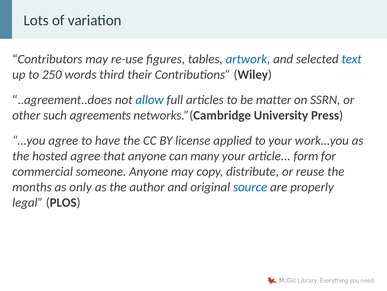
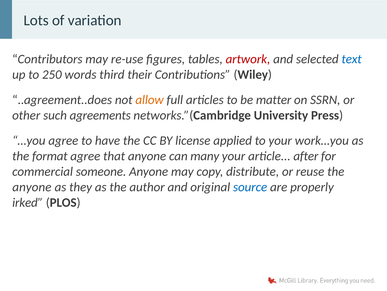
artwork colour: blue -> red
allow colour: blue -> orange
hosted: hosted -> format
form: form -> after
months at (32, 187): months -> anyone
only: only -> they
legal: legal -> irked
